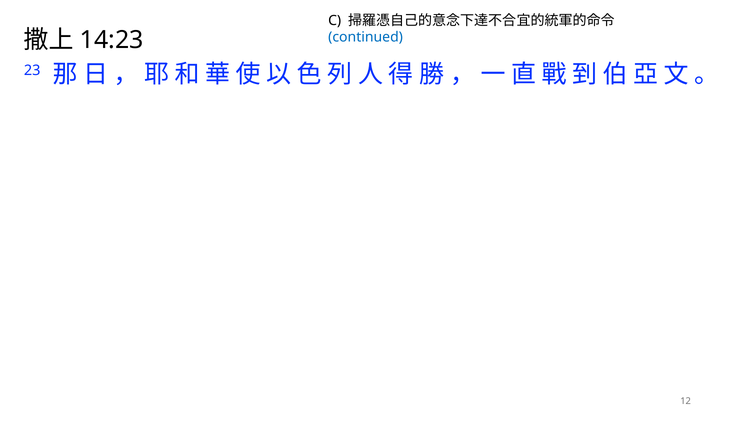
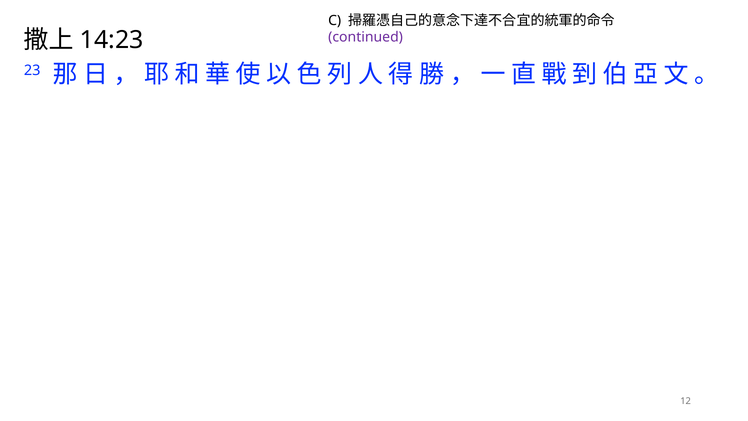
continued colour: blue -> purple
